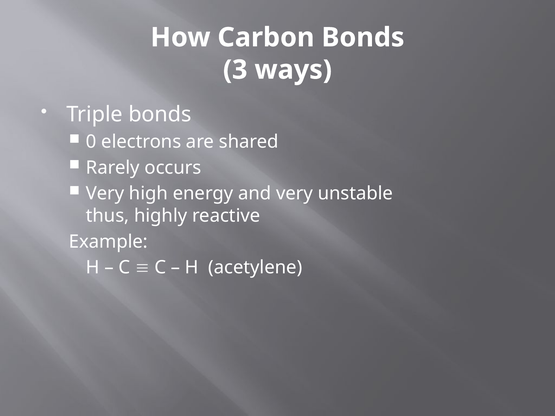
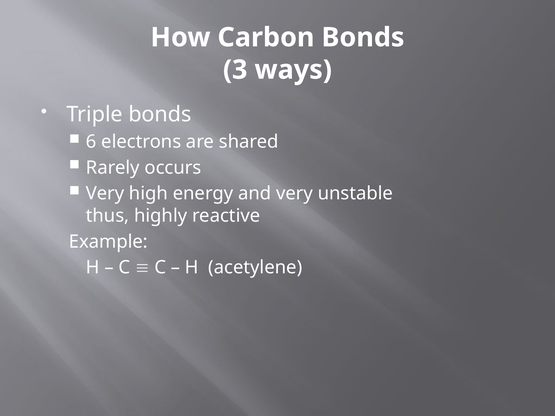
0: 0 -> 6
